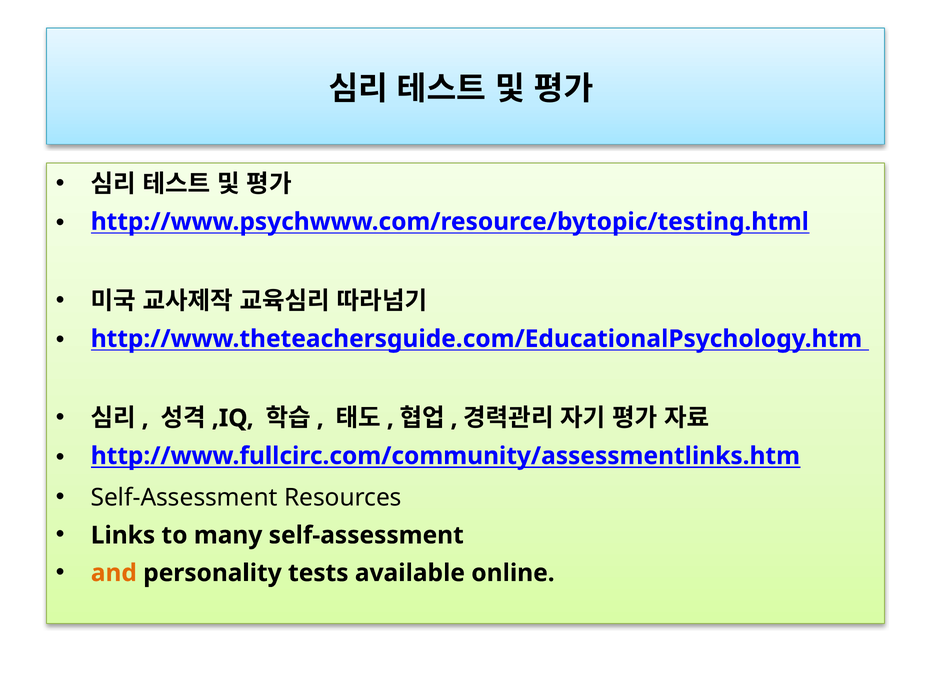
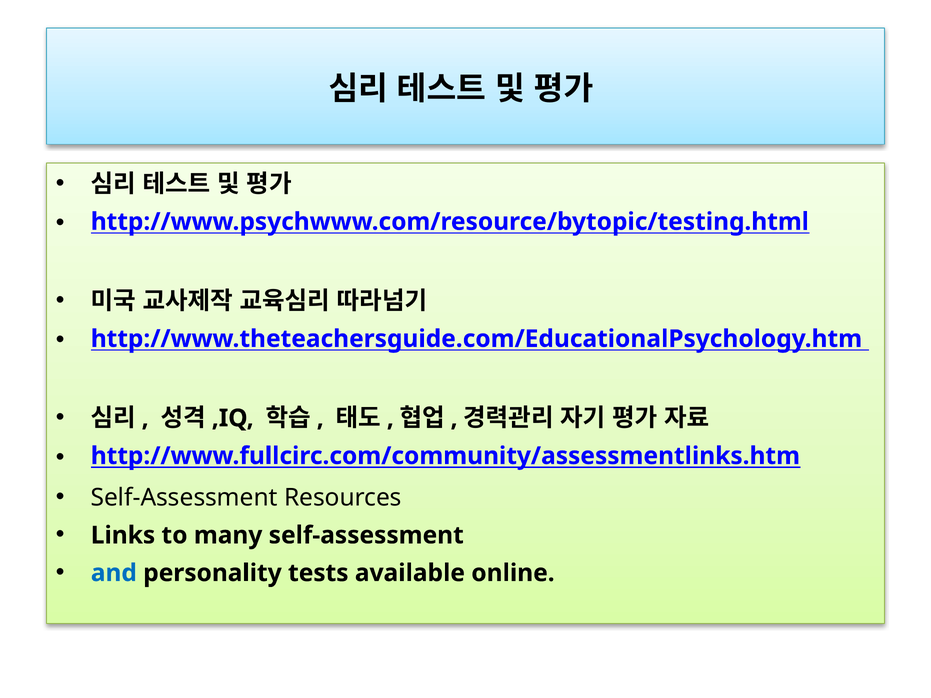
and colour: orange -> blue
